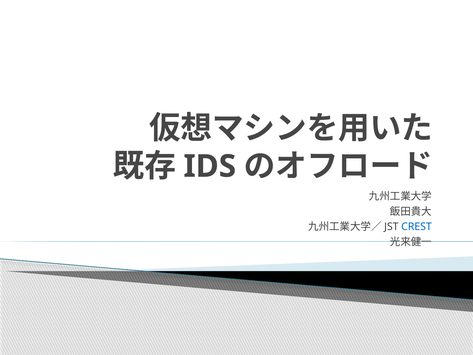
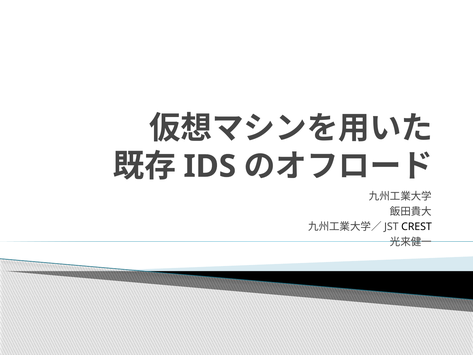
CREST colour: blue -> black
